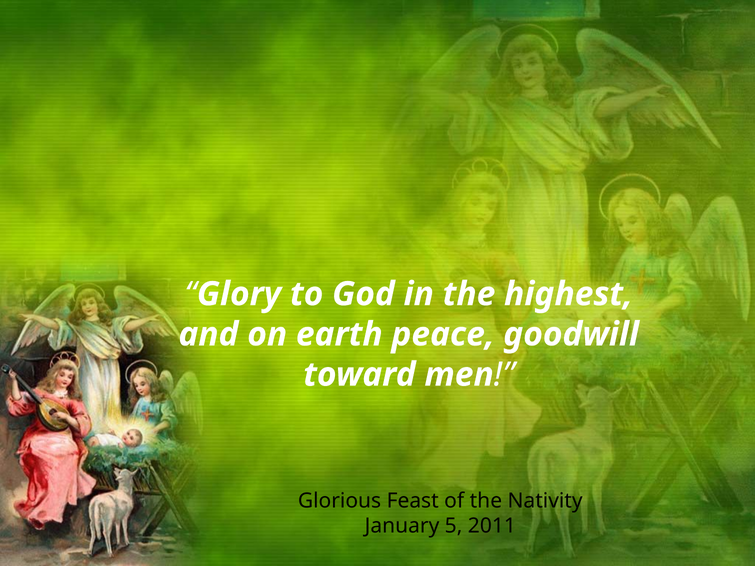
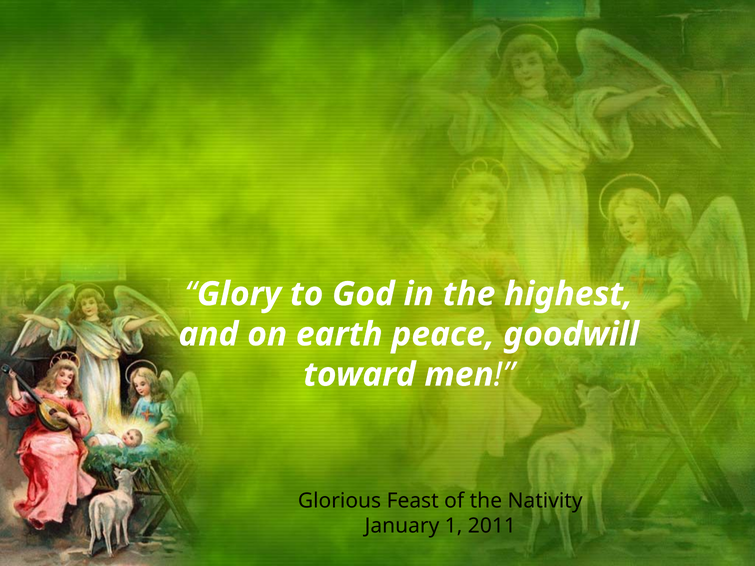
5: 5 -> 1
